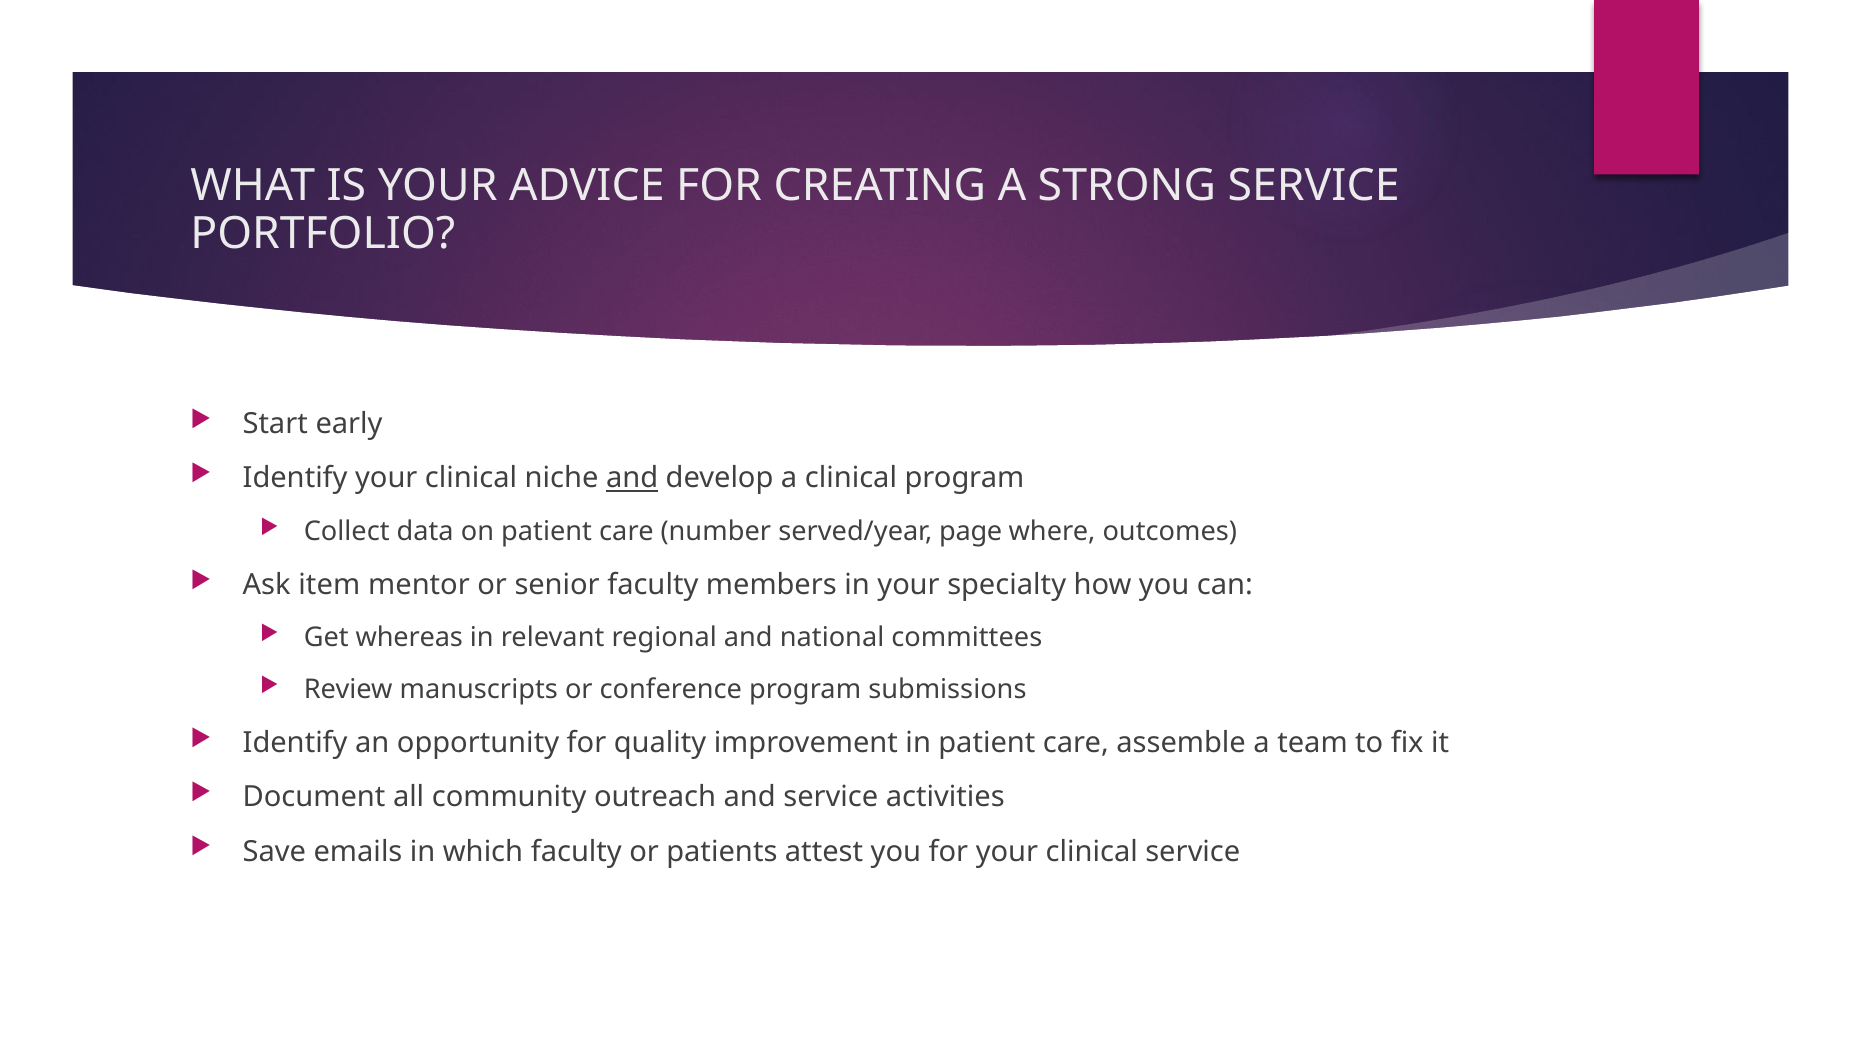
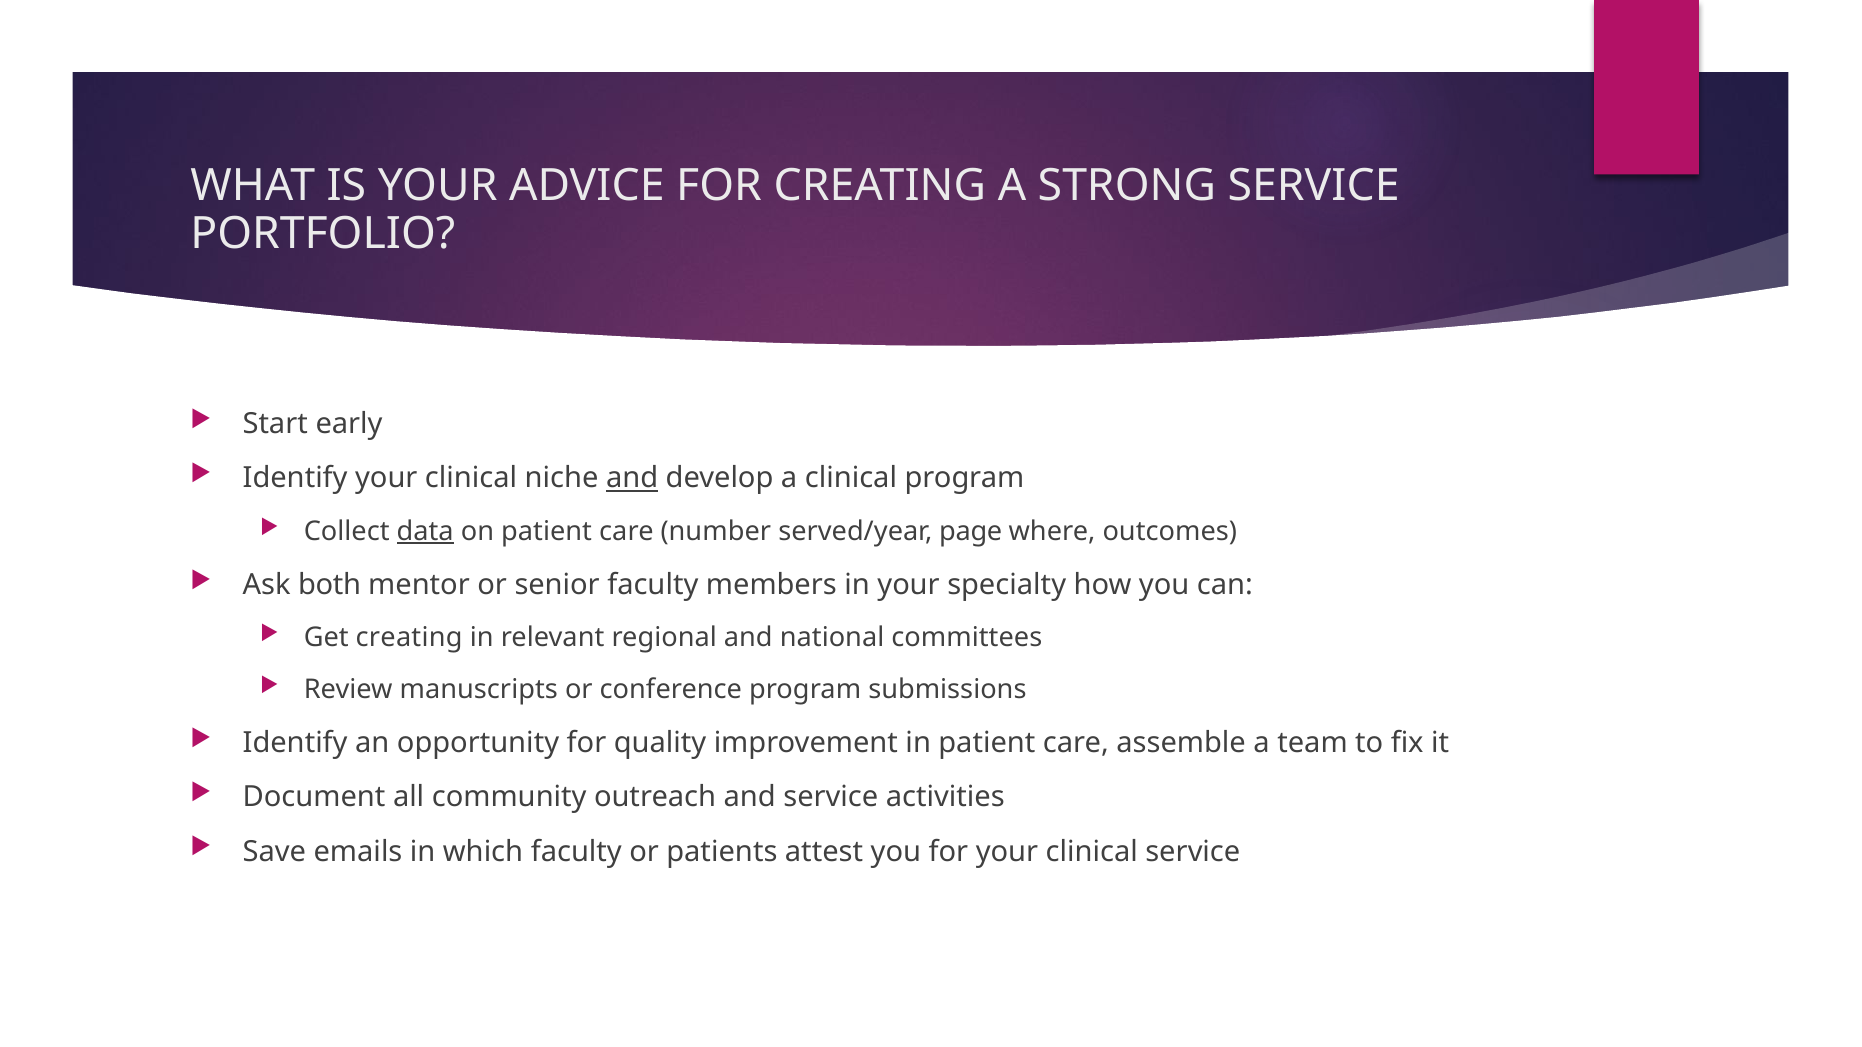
data underline: none -> present
item: item -> both
Get whereas: whereas -> creating
